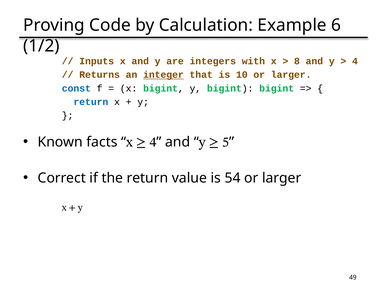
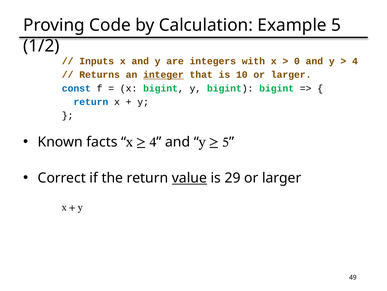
Example 6: 6 -> 5
8: 8 -> 0
value underline: none -> present
54: 54 -> 29
